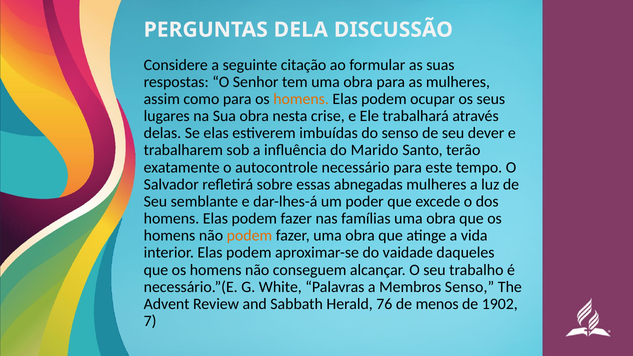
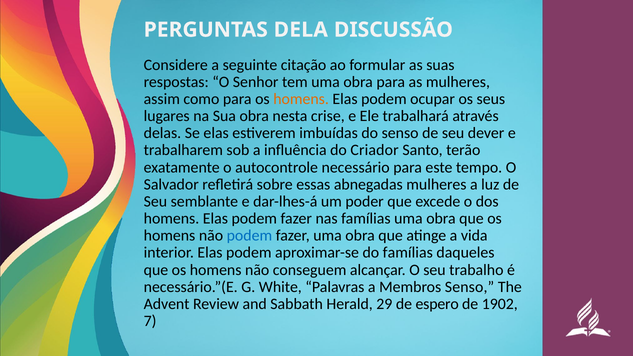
Marido: Marido -> Criador
podem at (249, 236) colour: orange -> blue
do vaidade: vaidade -> famílias
76: 76 -> 29
menos: menos -> espero
